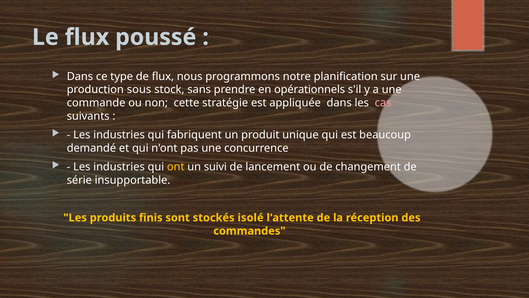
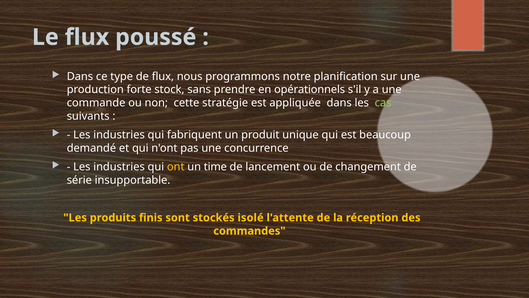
sous: sous -> forte
cas colour: pink -> light green
suivi: suivi -> time
